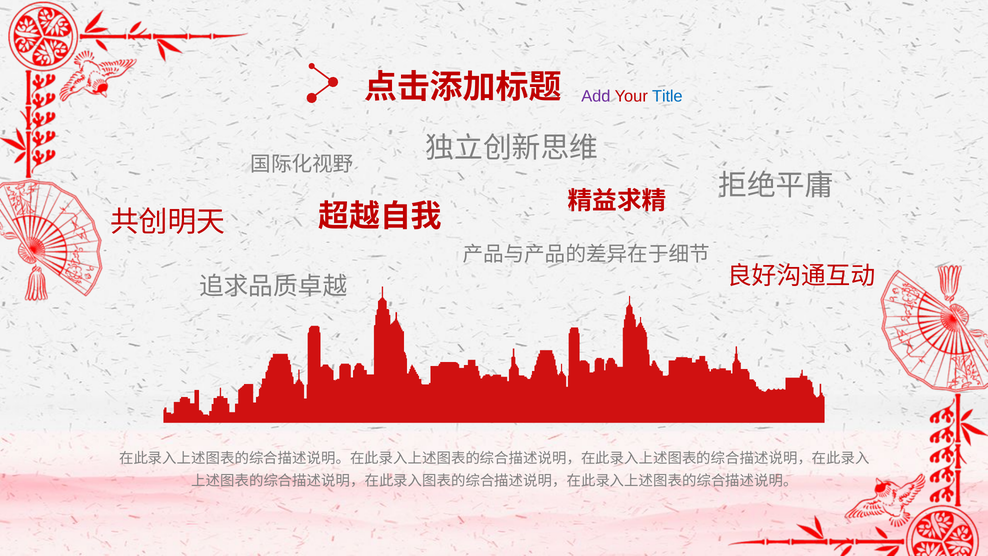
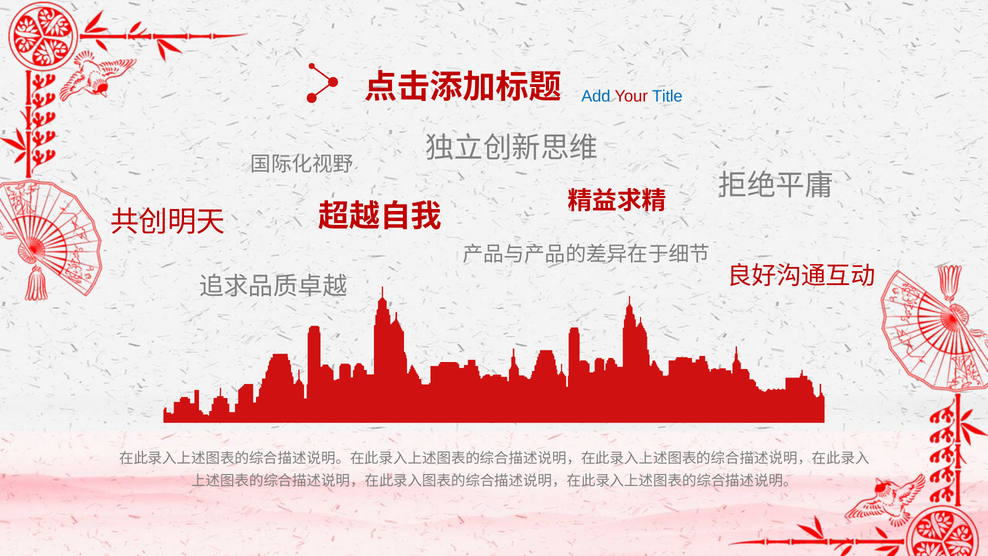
Add colour: purple -> blue
